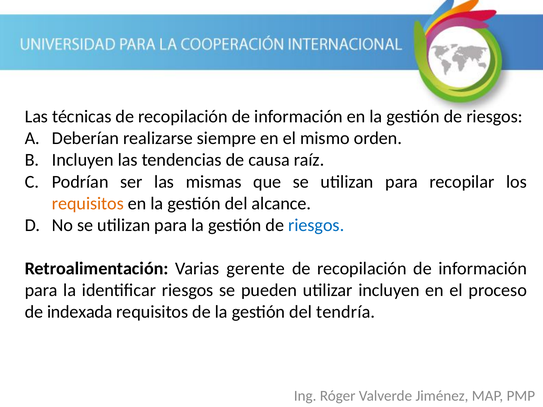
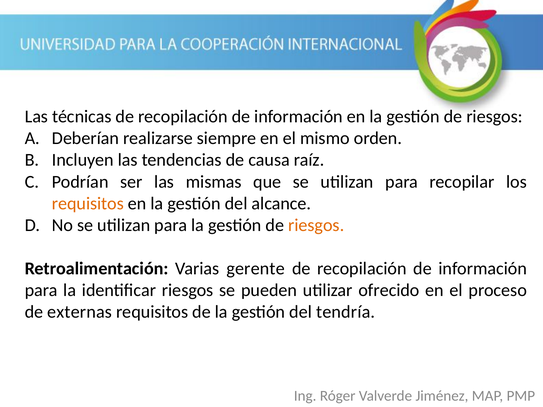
riesgos at (316, 225) colour: blue -> orange
utilizar incluyen: incluyen -> ofrecido
indexada: indexada -> externas
